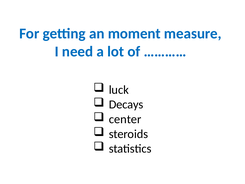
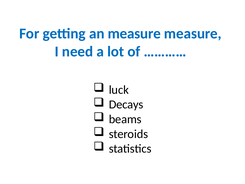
an moment: moment -> measure
center: center -> beams
